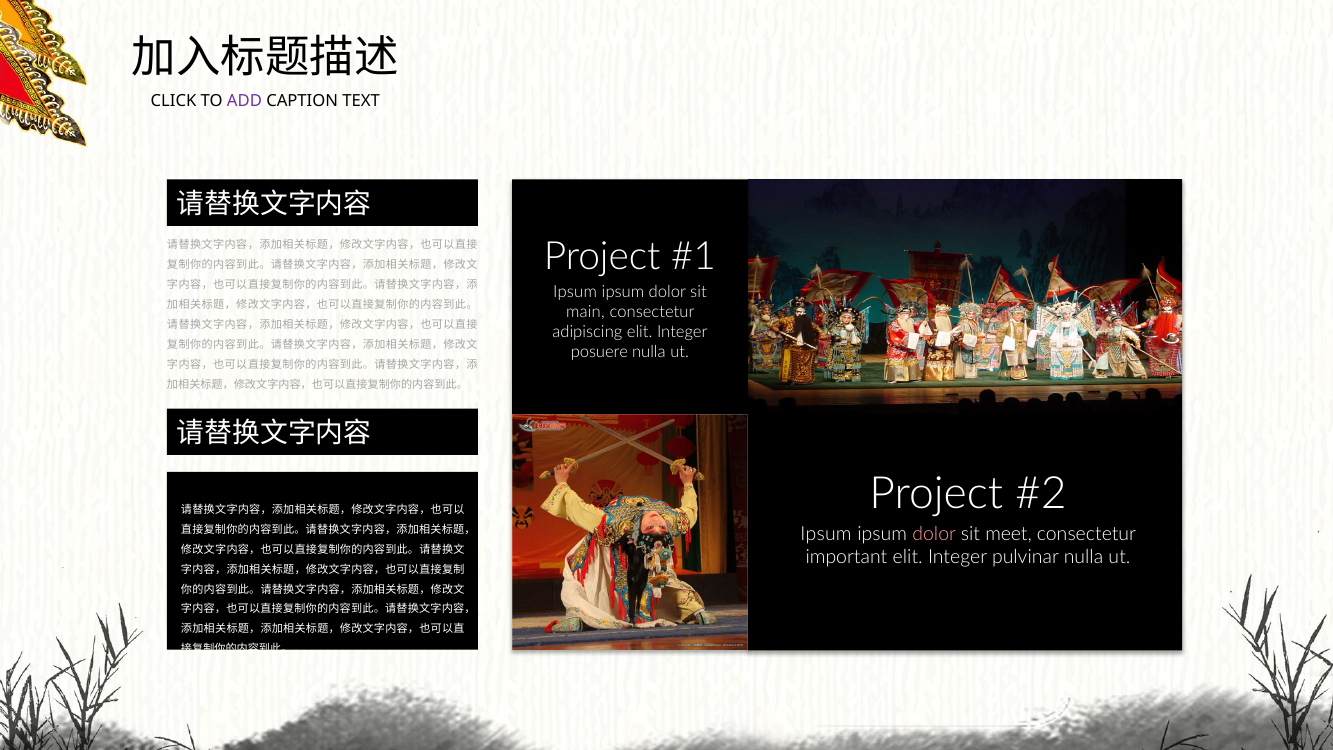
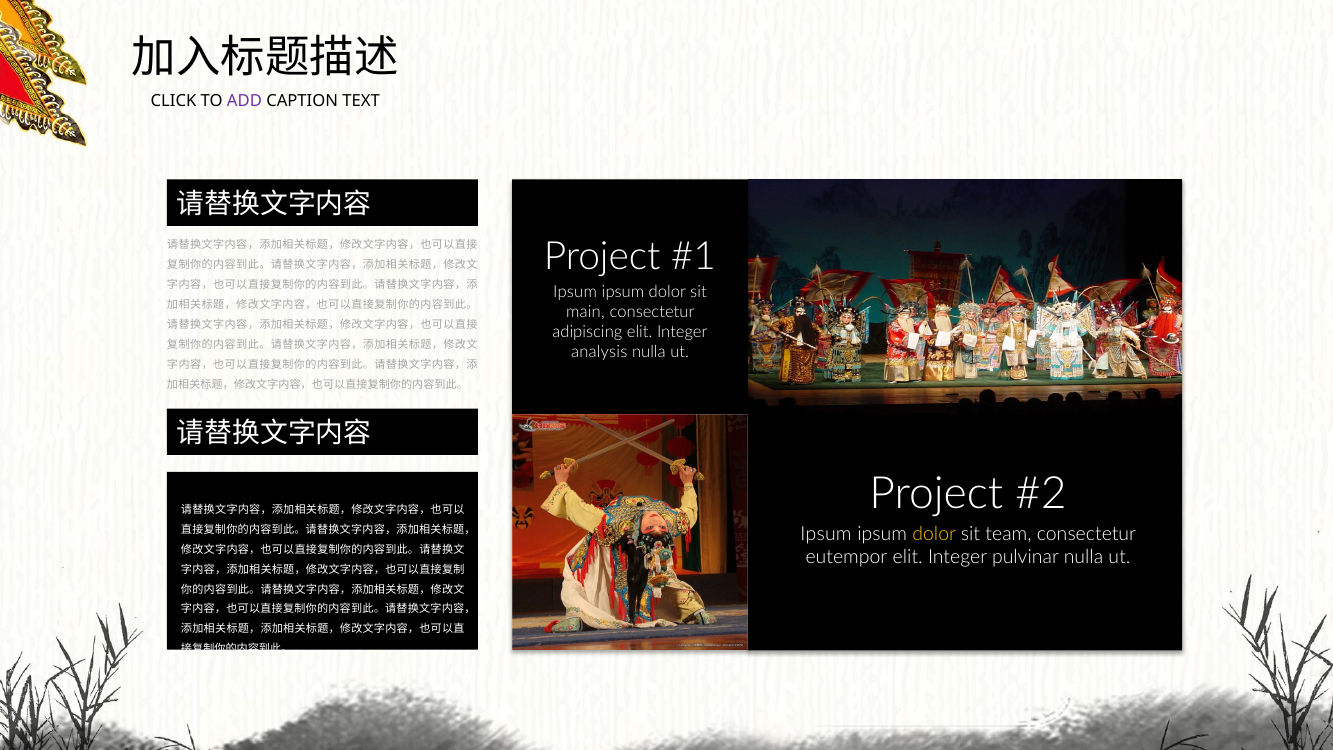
posuere: posuere -> analysis
dolor at (934, 534) colour: pink -> yellow
meet: meet -> team
important: important -> eutempor
